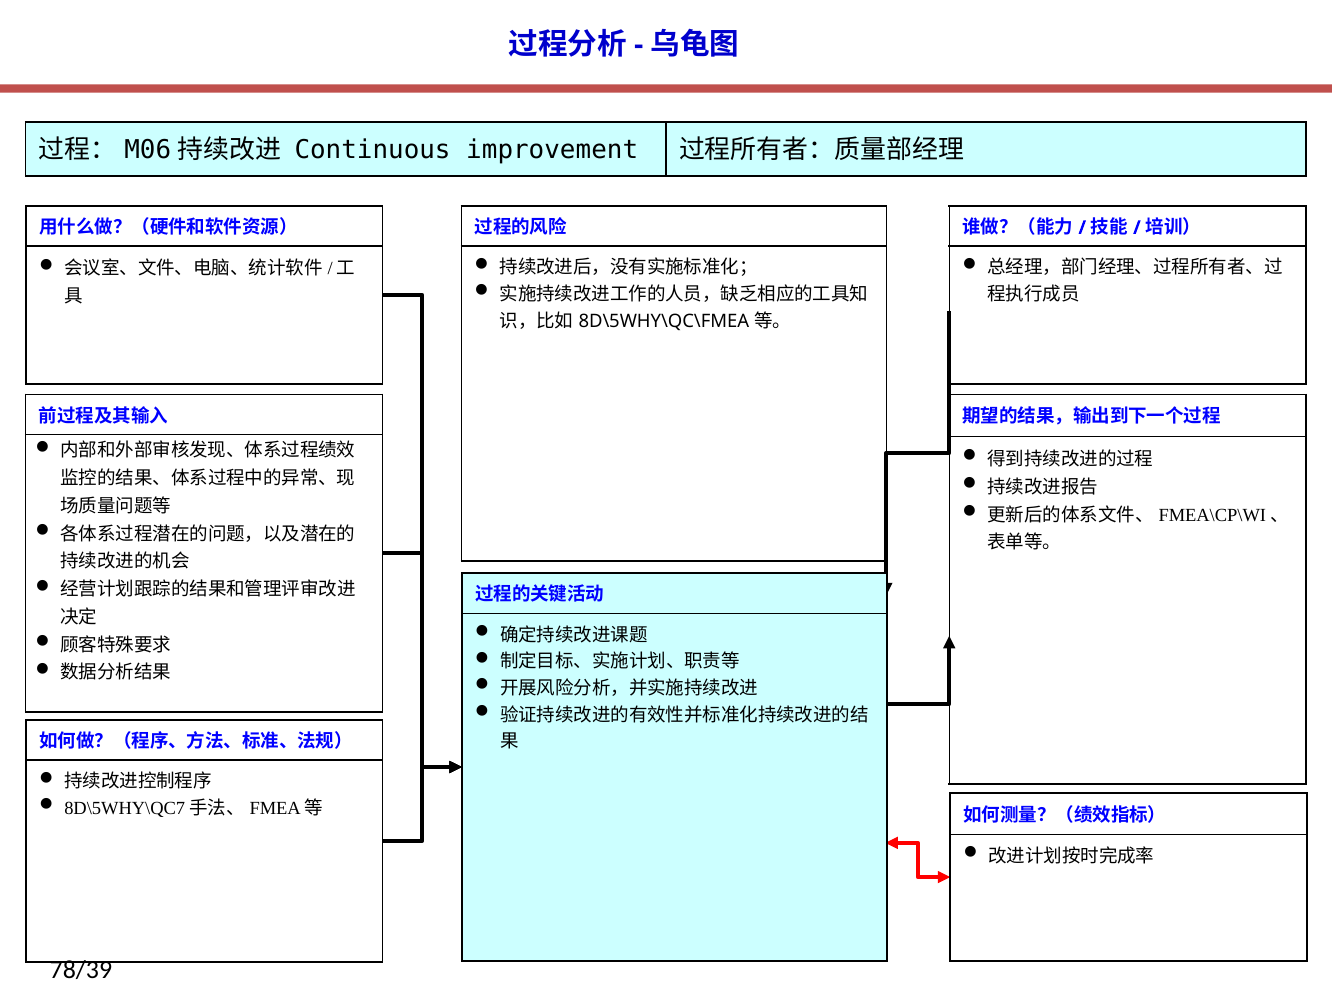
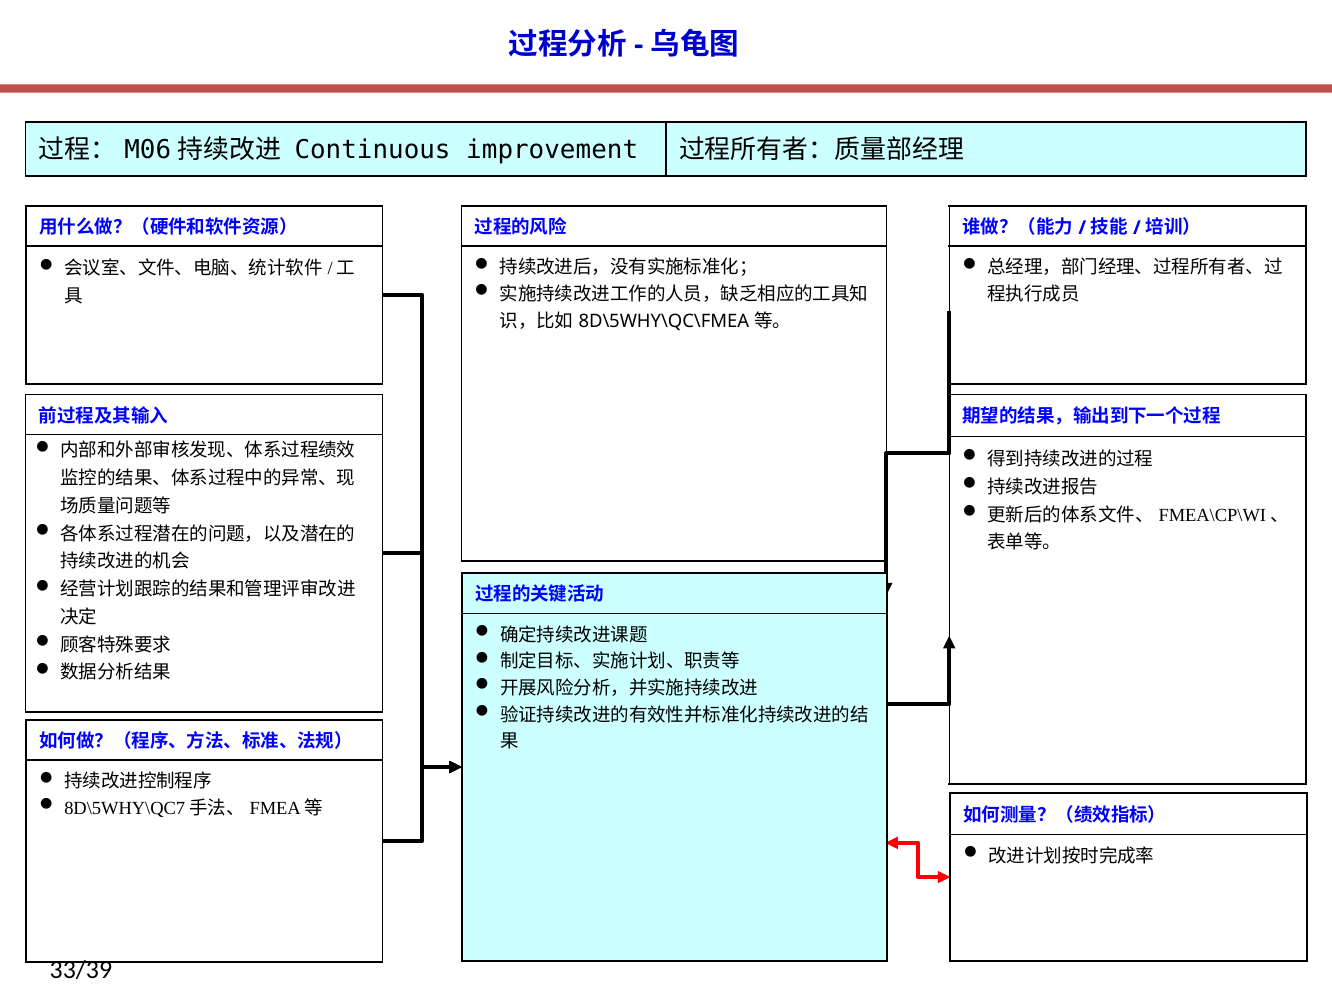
78/39: 78/39 -> 33/39
